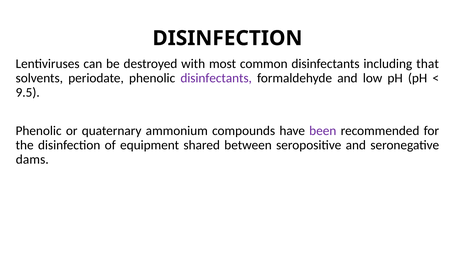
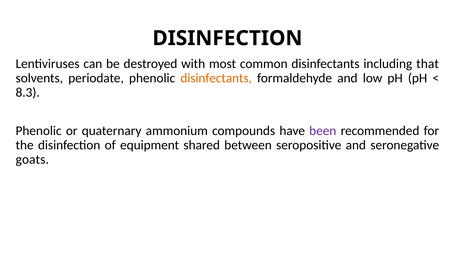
disinfectants at (216, 78) colour: purple -> orange
9.5: 9.5 -> 8.3
dams: dams -> goats
